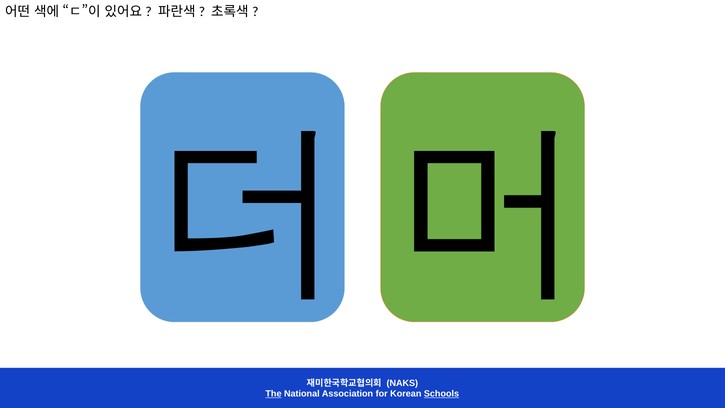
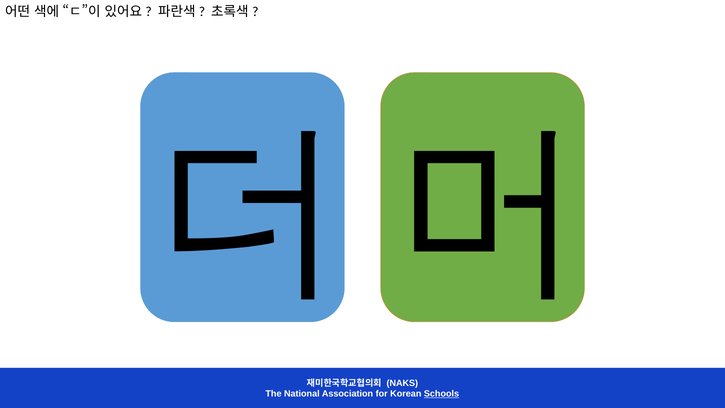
The underline: present -> none
